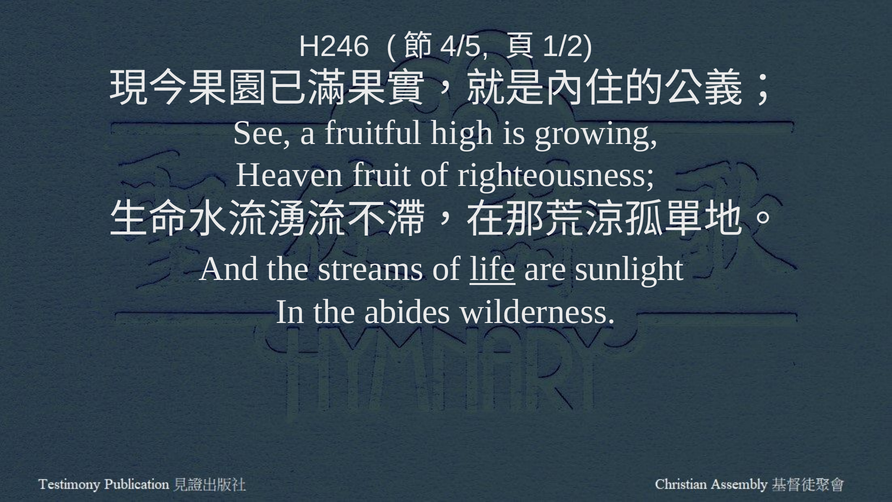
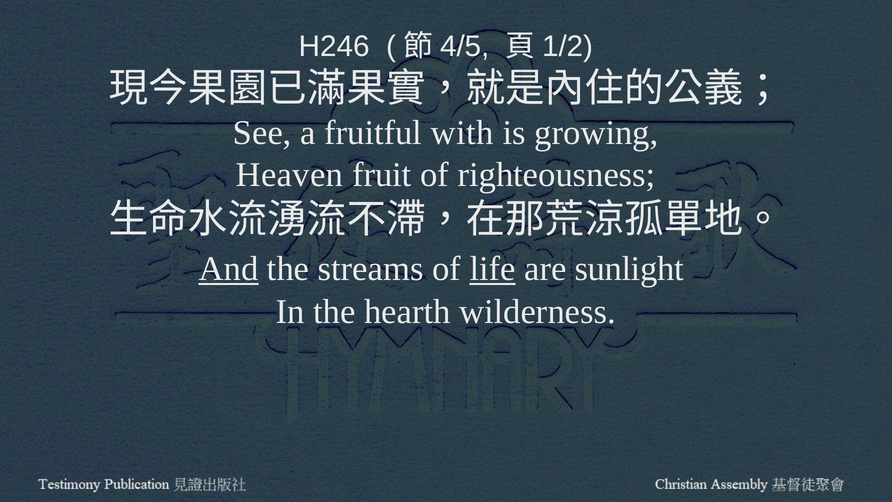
high: high -> with
And underline: none -> present
abides: abides -> hearth
